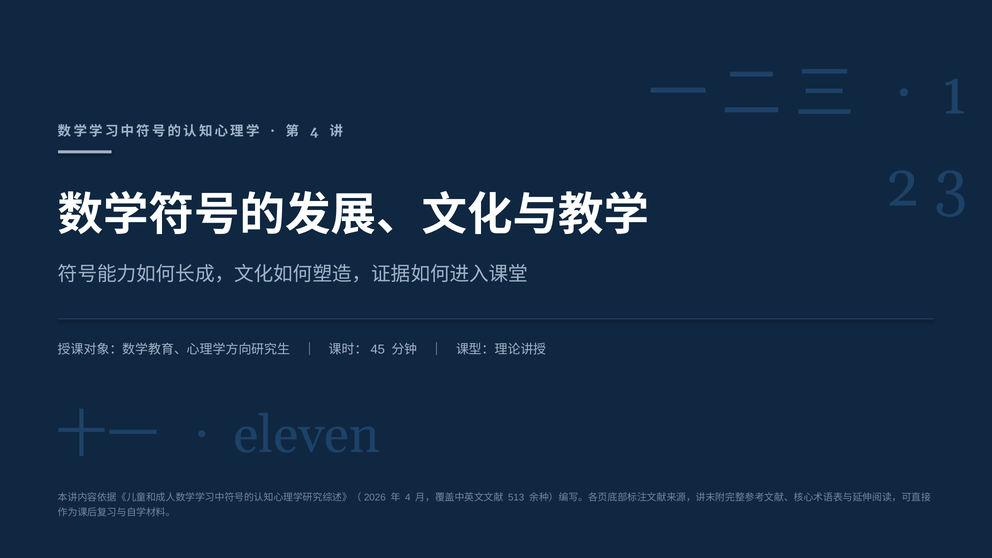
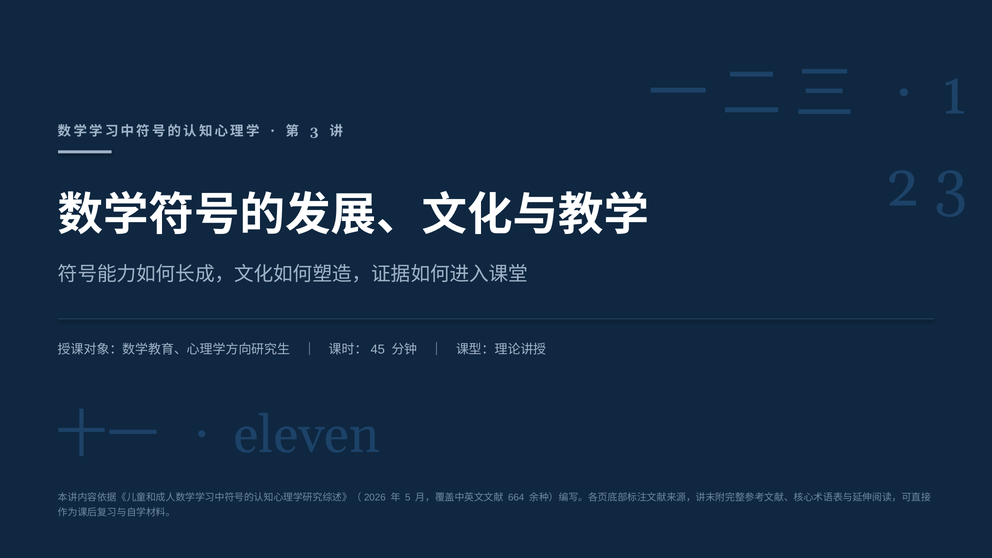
4 at (314, 131): 4 -> 3
4 at (408, 497): 4 -> 5
513: 513 -> 664
